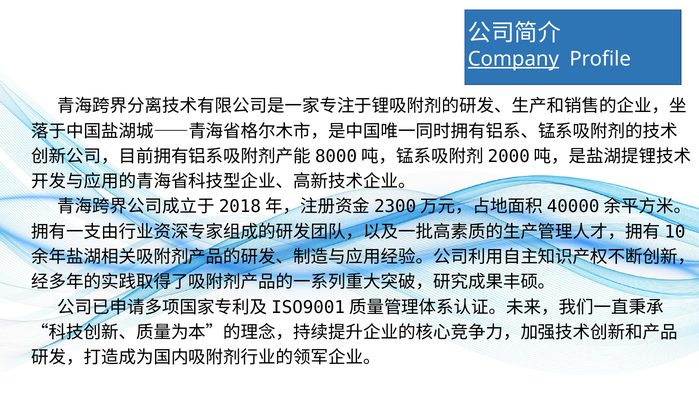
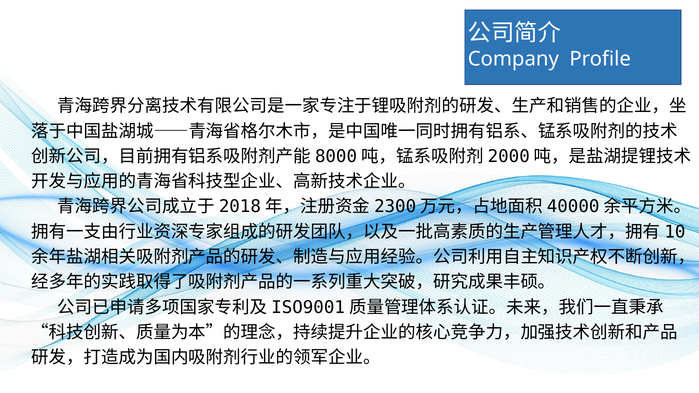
Company underline: present -> none
